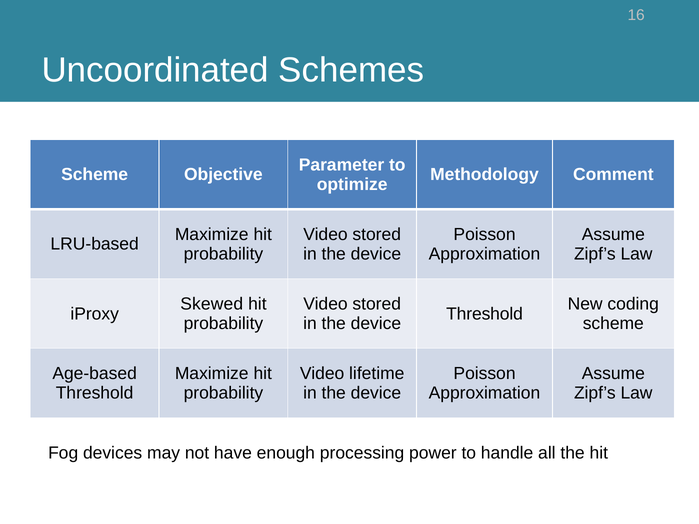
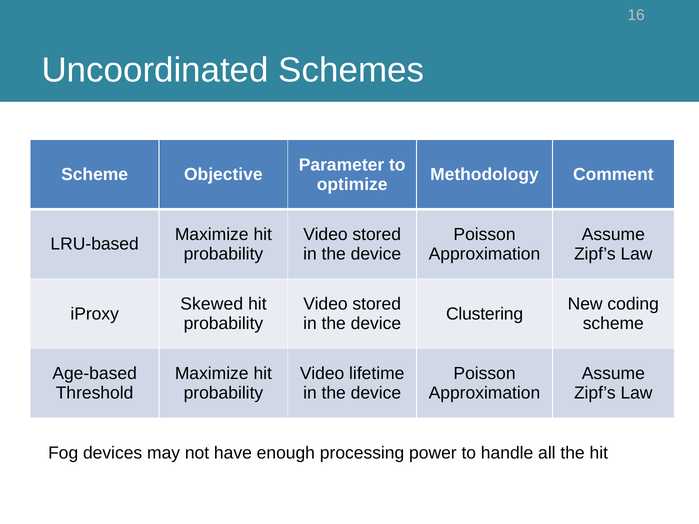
Threshold at (485, 314): Threshold -> Clustering
